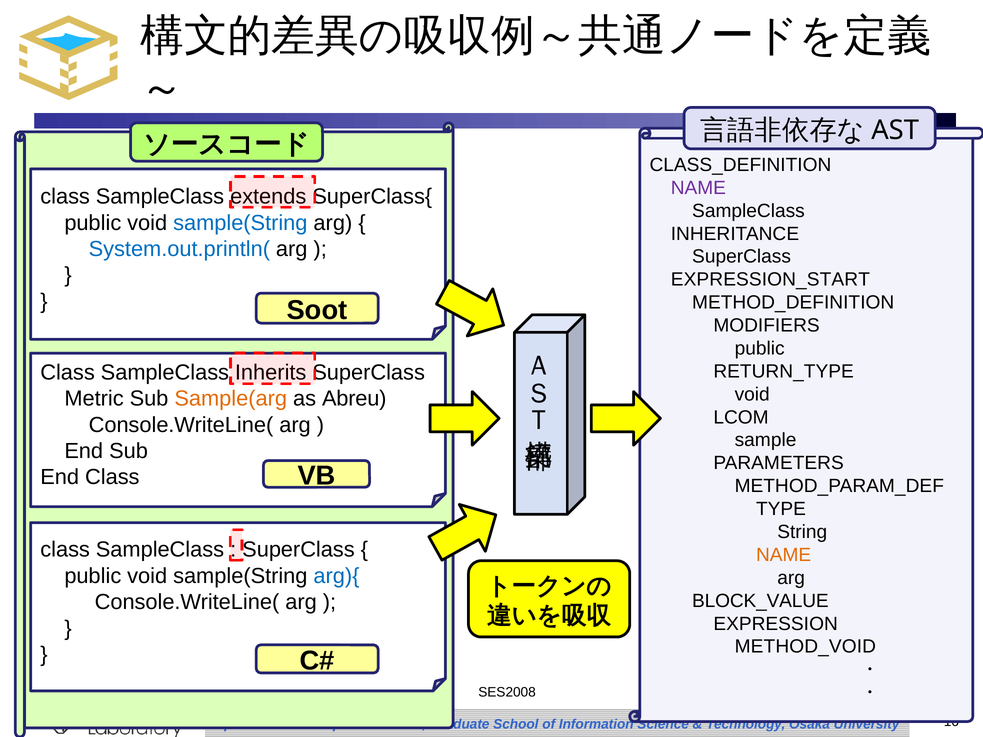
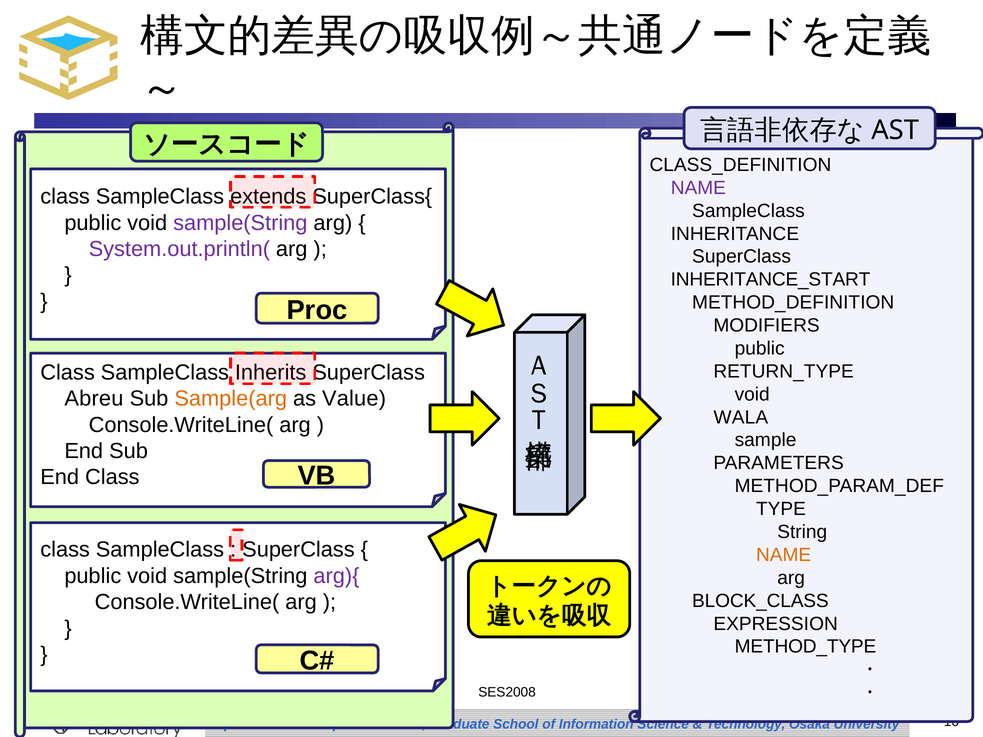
sample(String at (240, 223) colour: blue -> purple
System.out.println( colour: blue -> purple
EXPRESSION_START: EXPRESSION_START -> INHERITANCE_START
Soot: Soot -> Proc
Metric: Metric -> Abreu
Abreu: Abreu -> Value
LCOM: LCOM -> WALA
arg){ colour: blue -> purple
BLOCK_VALUE: BLOCK_VALUE -> BLOCK_CLASS
METHOD_VOID: METHOD_VOID -> METHOD_TYPE
